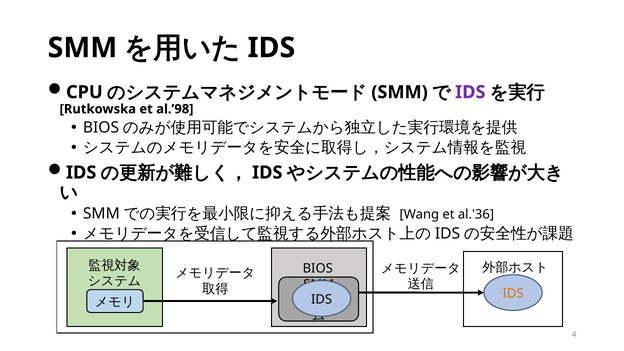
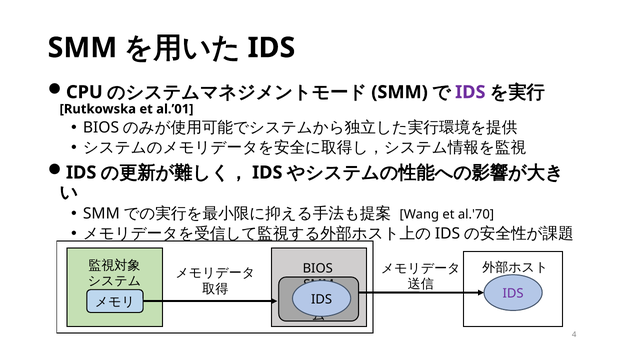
al.’98: al.’98 -> al.’01
al.'36: al.'36 -> al.'70
IDS at (513, 293) colour: orange -> purple
